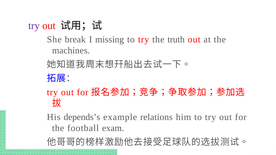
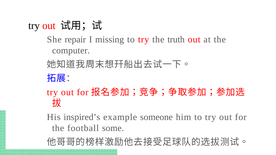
try at (34, 26) colour: purple -> black
break: break -> repair
machines: machines -> computer
depends’s: depends’s -> inspired’s
relations: relations -> someone
exam: exam -> some
